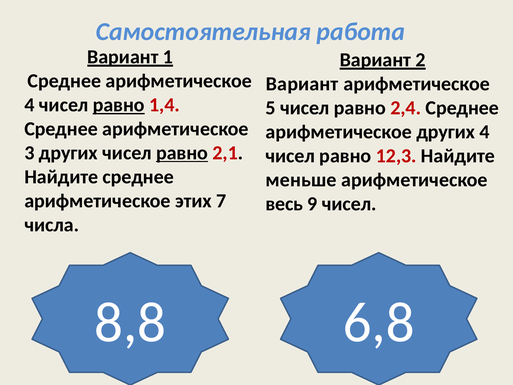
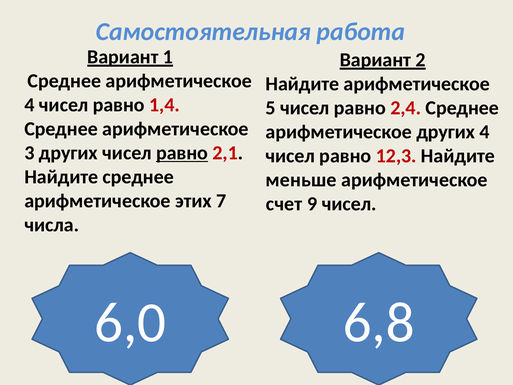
Вариант at (302, 84): Вариант -> Найдите
равно at (119, 105) underline: present -> none
весь: весь -> счет
8,8: 8,8 -> 6,0
